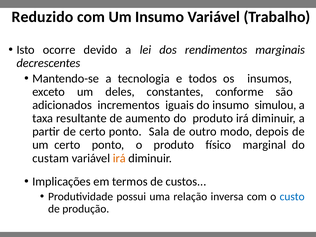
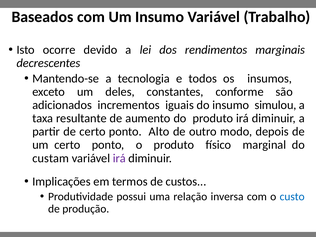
Reduzido: Reduzido -> Baseados
Sala: Sala -> Alto
irá at (119, 158) colour: orange -> purple
